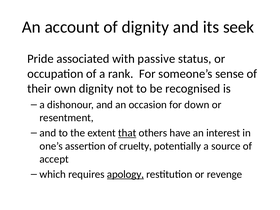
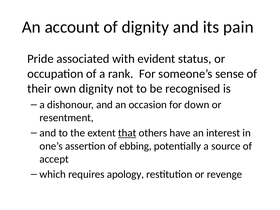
seek: seek -> pain
passive: passive -> evident
cruelty: cruelty -> ebbing
apology underline: present -> none
